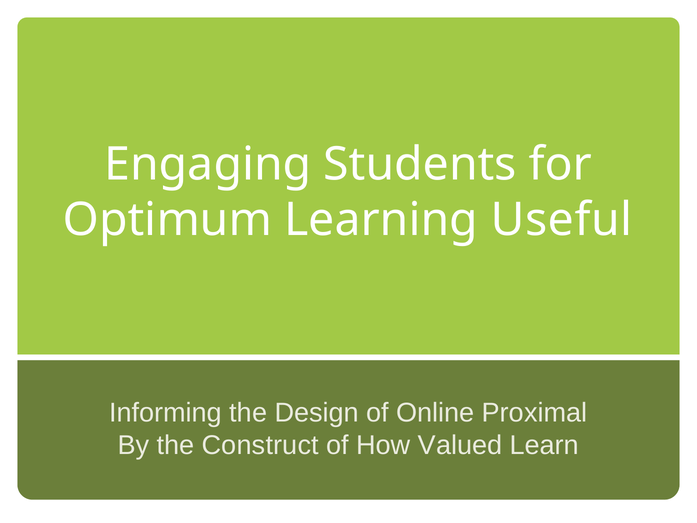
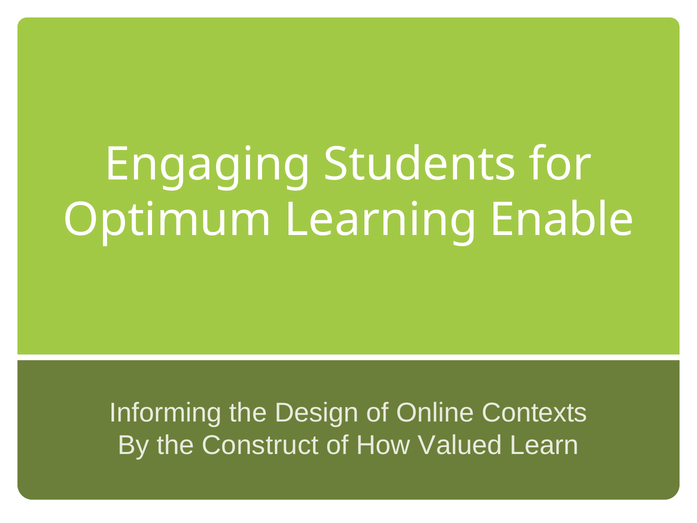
Useful: Useful -> Enable
Proximal: Proximal -> Contexts
